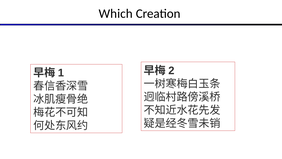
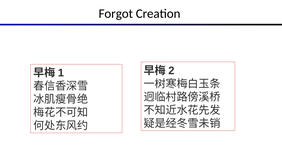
Which: Which -> Forgot
